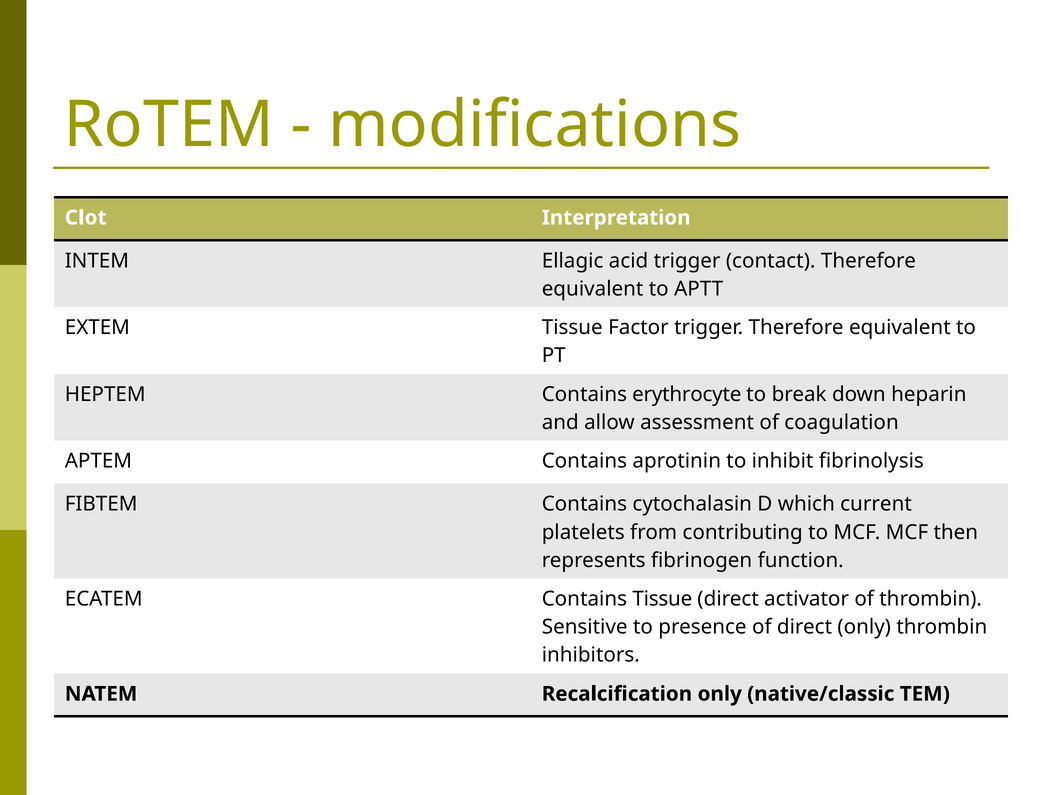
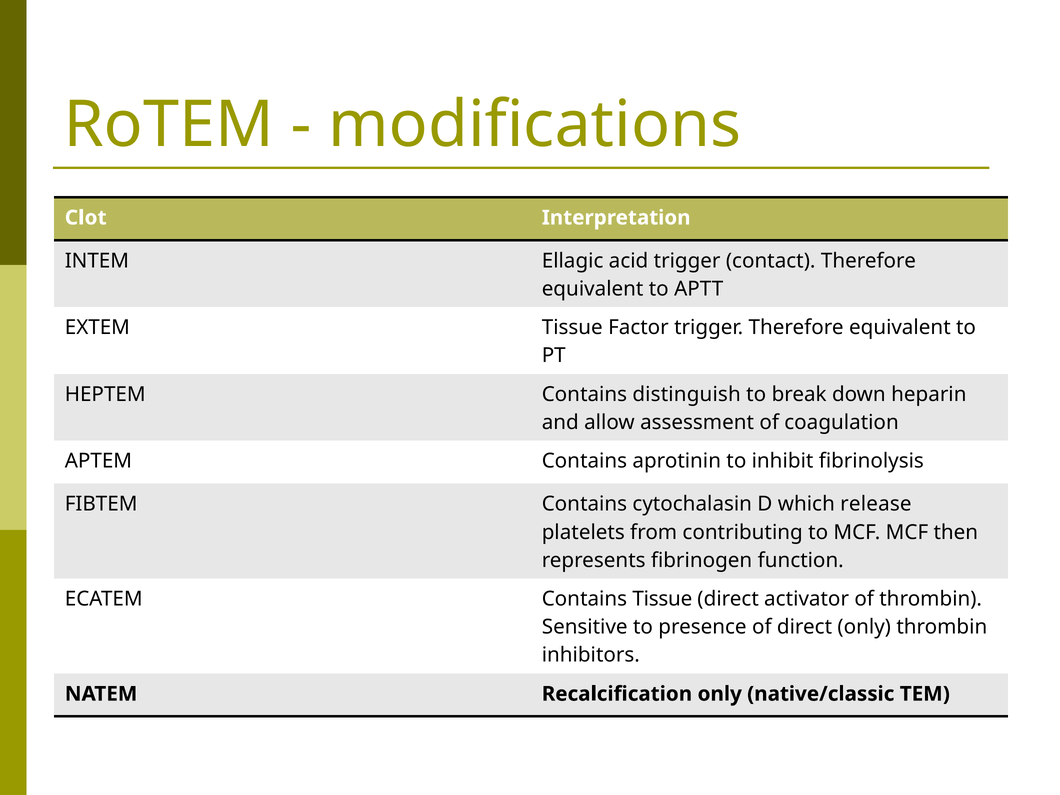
erythrocyte: erythrocyte -> distinguish
current: current -> release
